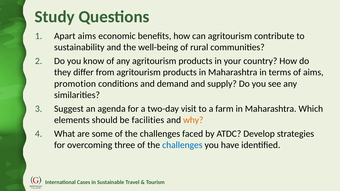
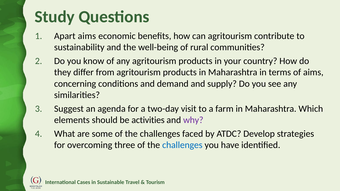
promotion: promotion -> concerning
facilities: facilities -> activities
why colour: orange -> purple
